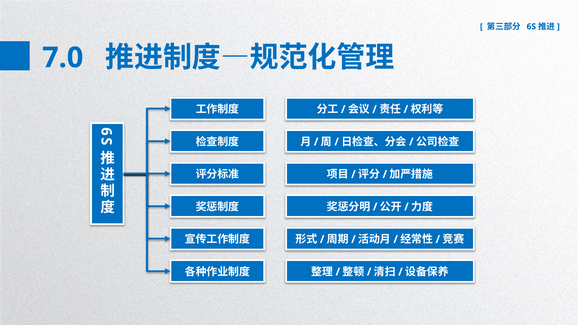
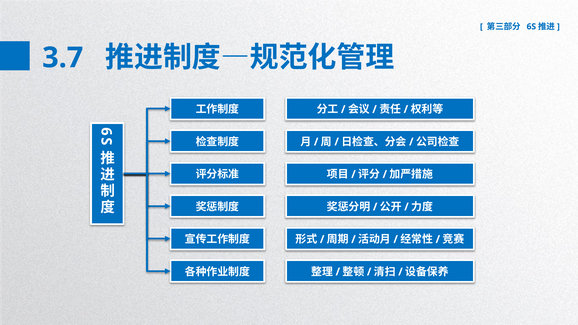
7.0: 7.0 -> 3.7
